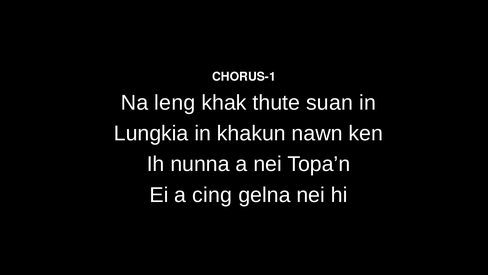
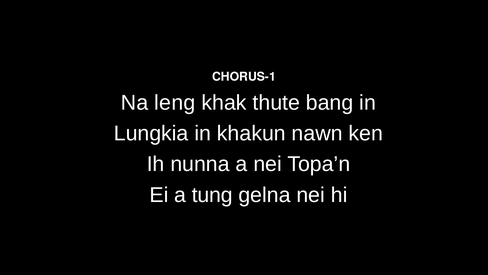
suan: suan -> bang
cing: cing -> tung
